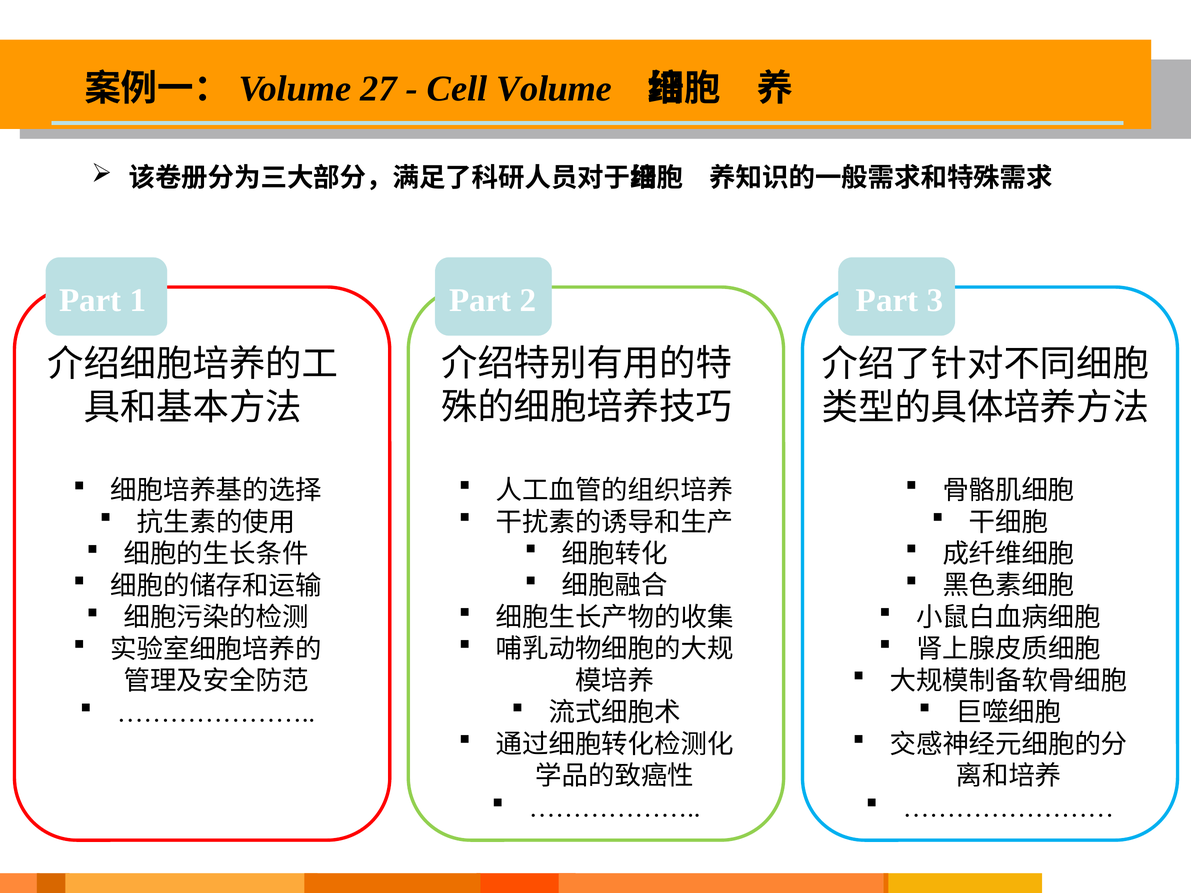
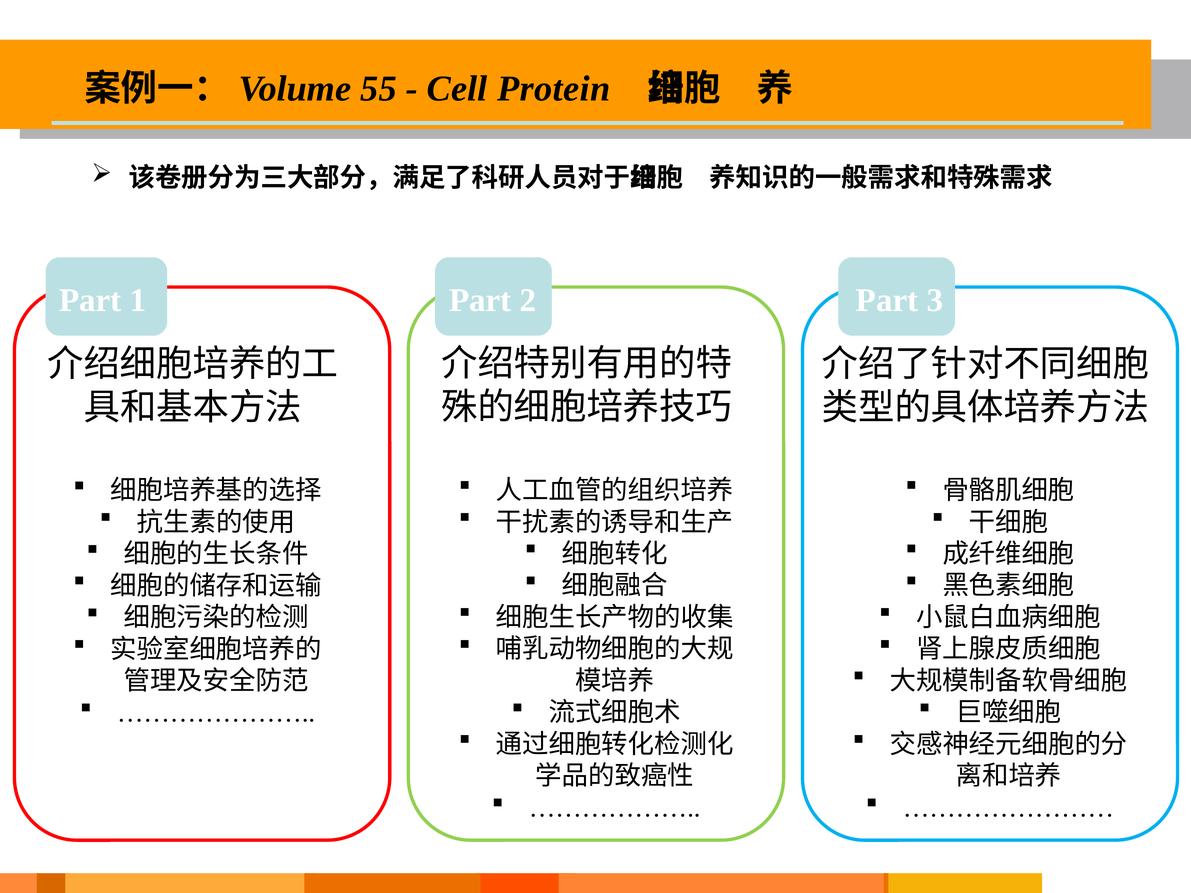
27: 27 -> 55
Volume: Volume -> Protein
